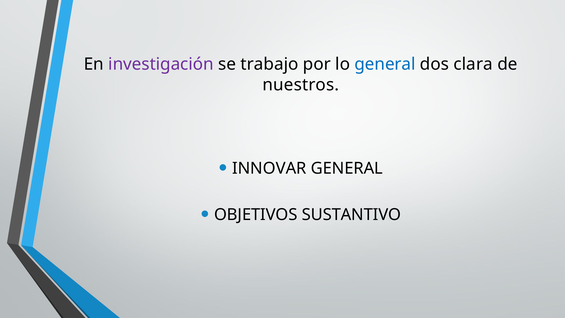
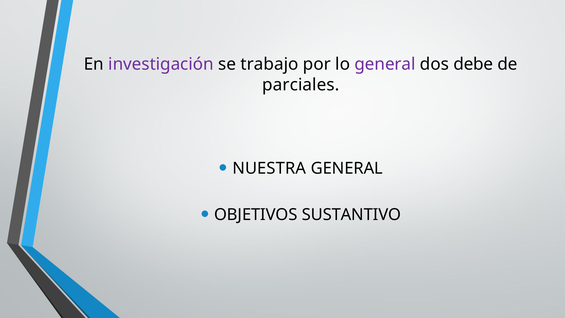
general at (385, 64) colour: blue -> purple
clara: clara -> debe
nuestros: nuestros -> parciales
INNOVAR: INNOVAR -> NUESTRA
